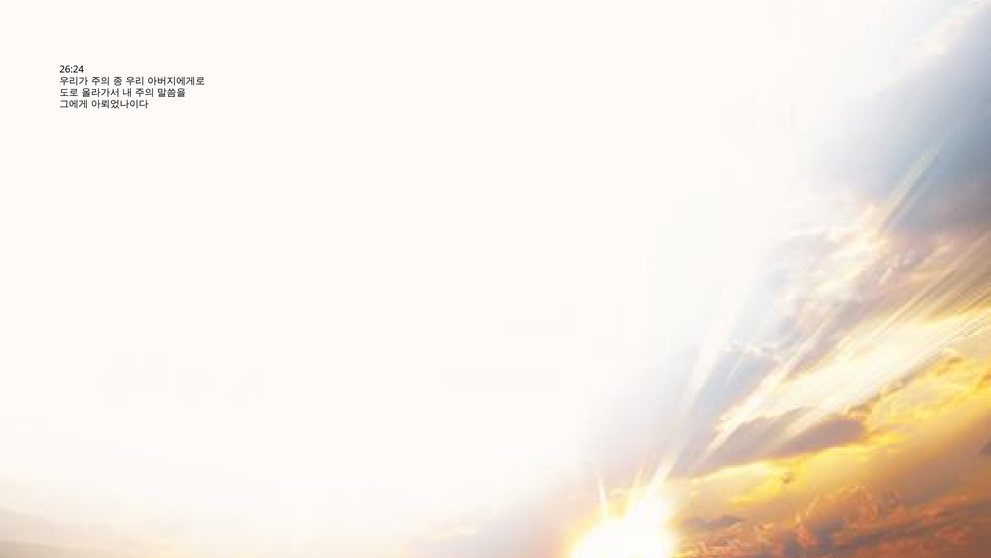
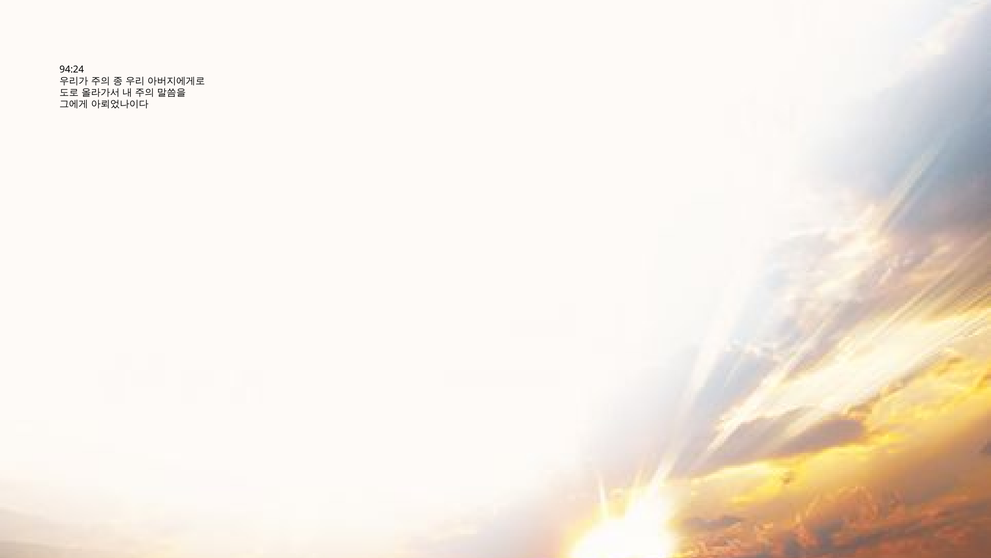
26:24: 26:24 -> 94:24
